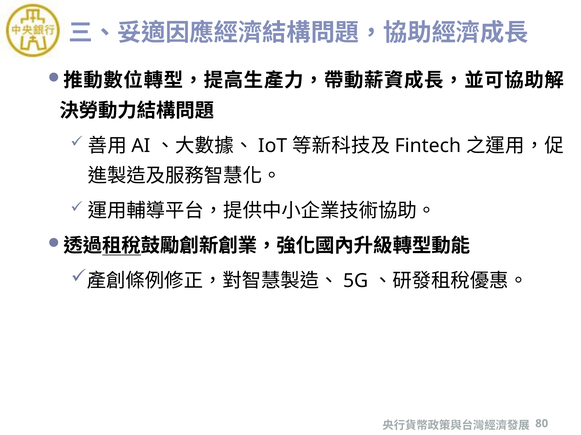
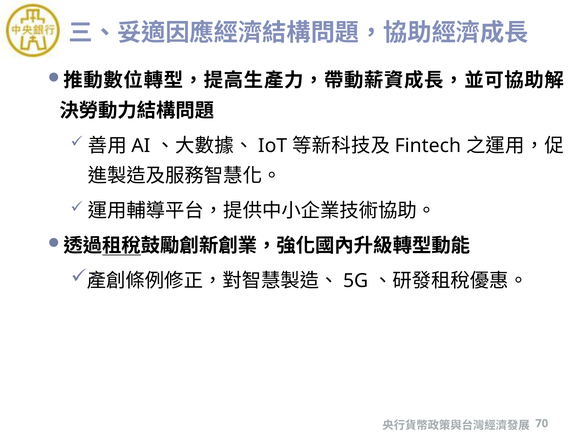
80: 80 -> 70
